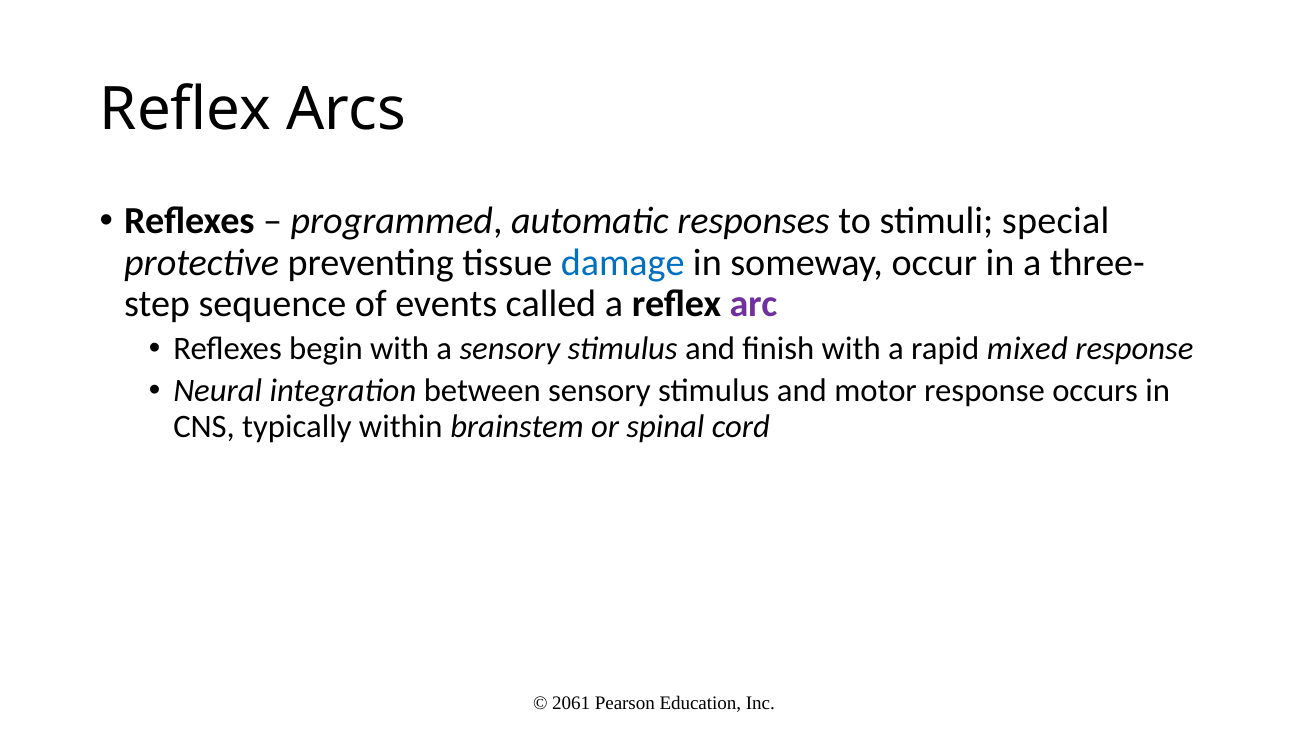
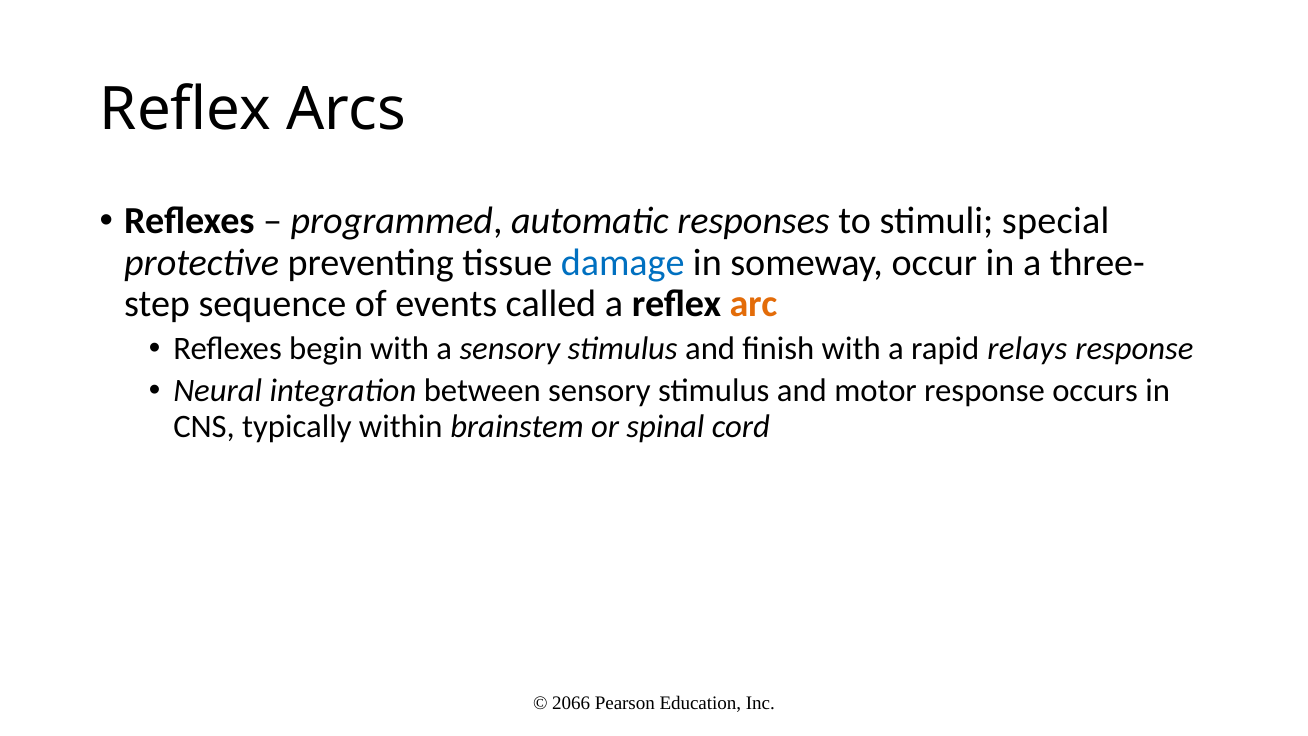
arc colour: purple -> orange
mixed: mixed -> relays
2061: 2061 -> 2066
